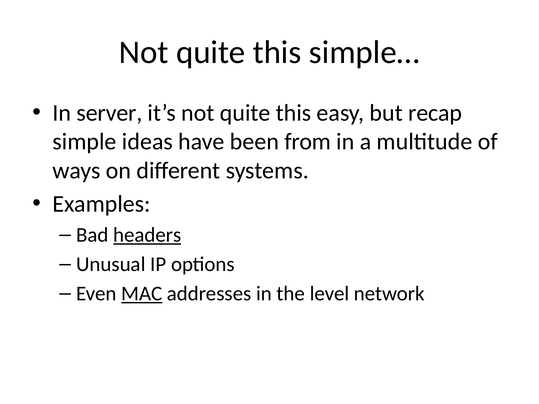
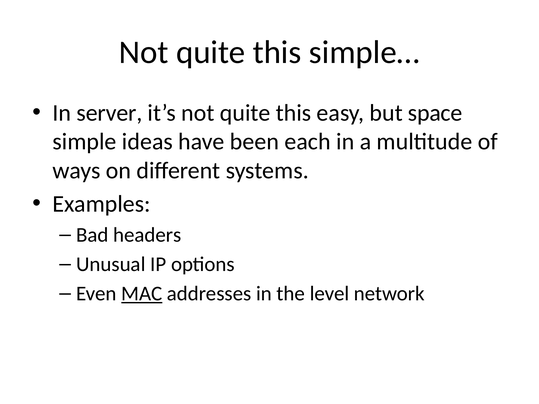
recap: recap -> space
from: from -> each
headers underline: present -> none
